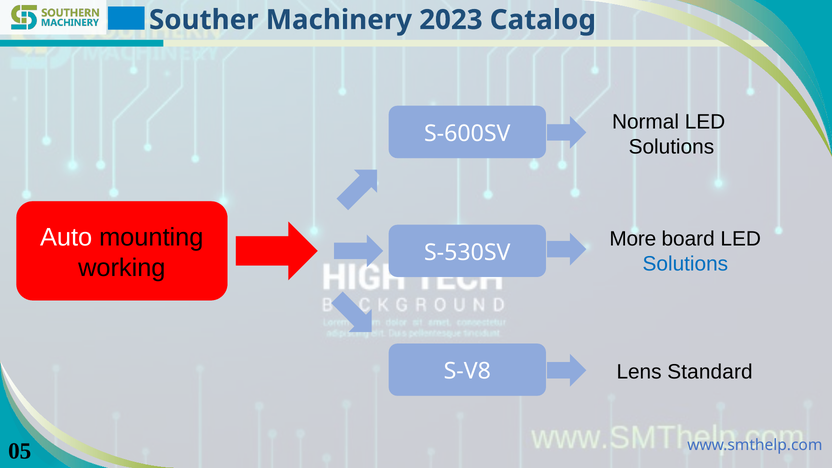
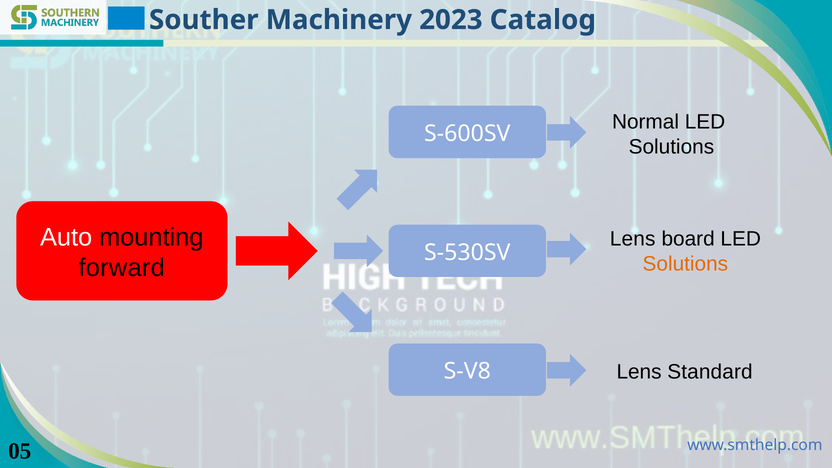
More at (633, 239): More -> Lens
Solutions at (685, 264) colour: blue -> orange
working: working -> forward
